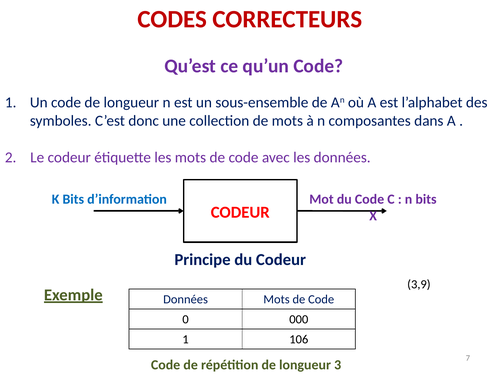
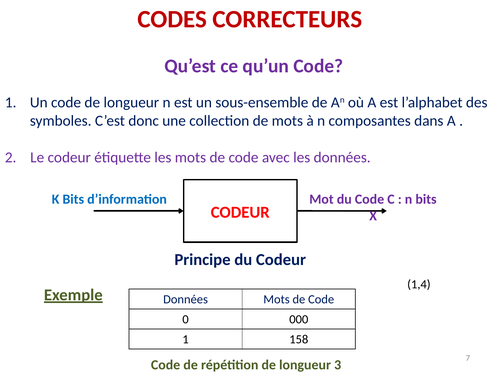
3,9: 3,9 -> 1,4
106: 106 -> 158
